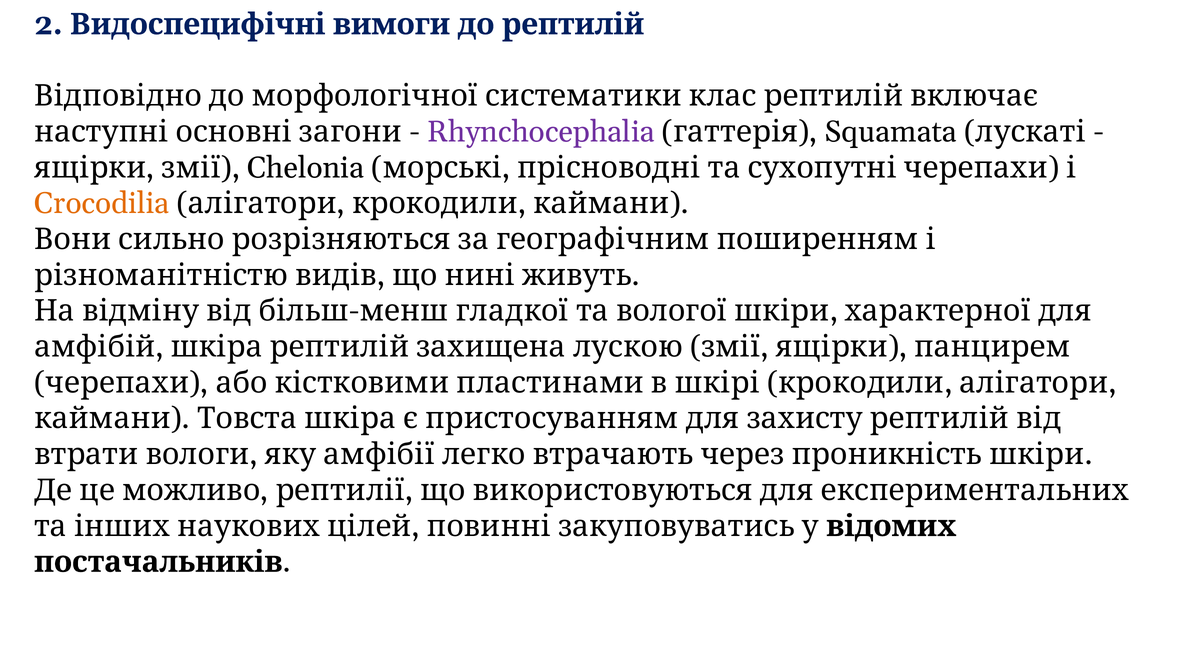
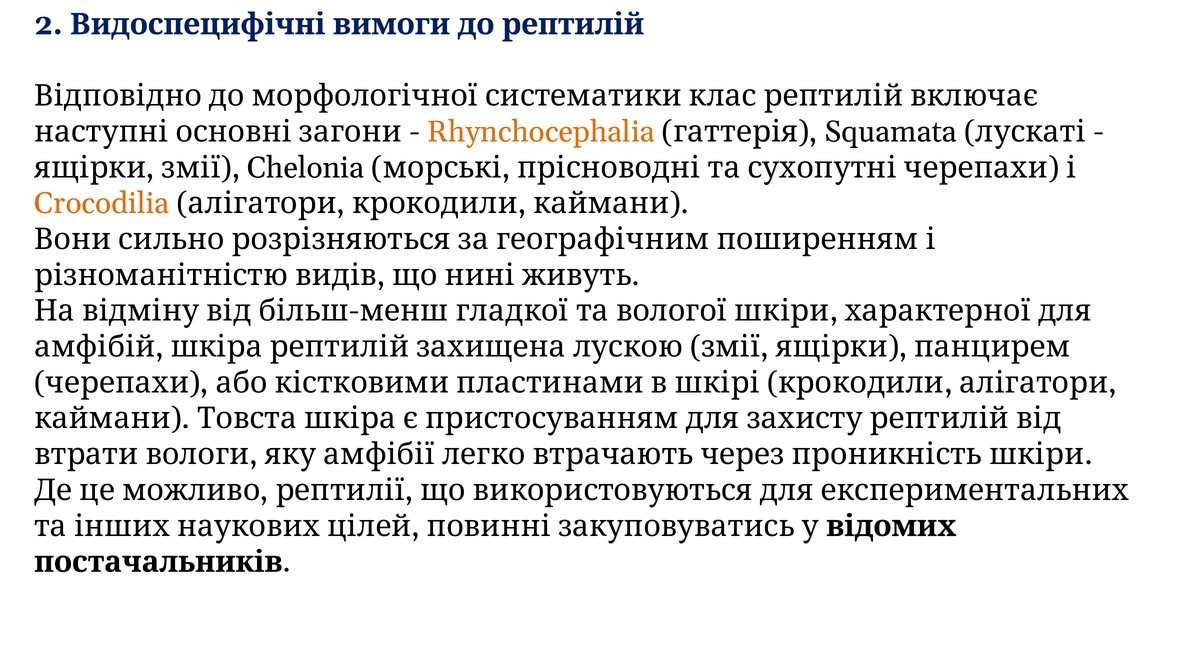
Rhynchocephalia colour: purple -> orange
